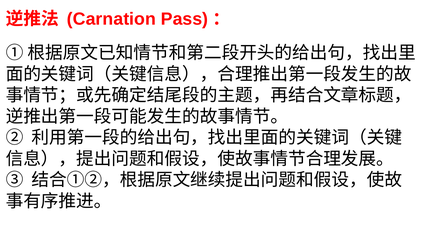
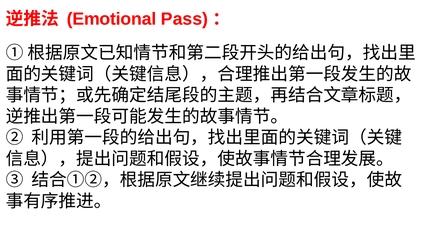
Carnation: Carnation -> Emotional
